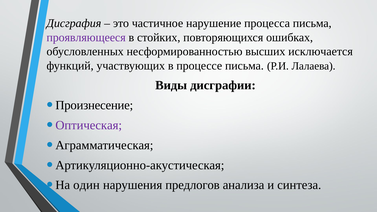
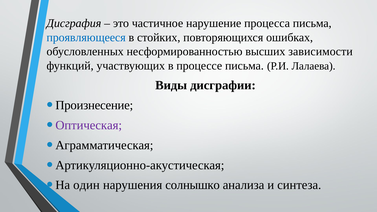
проявляющееся colour: purple -> blue
исключается: исключается -> зависимости
предлогов: предлогов -> солнышко
